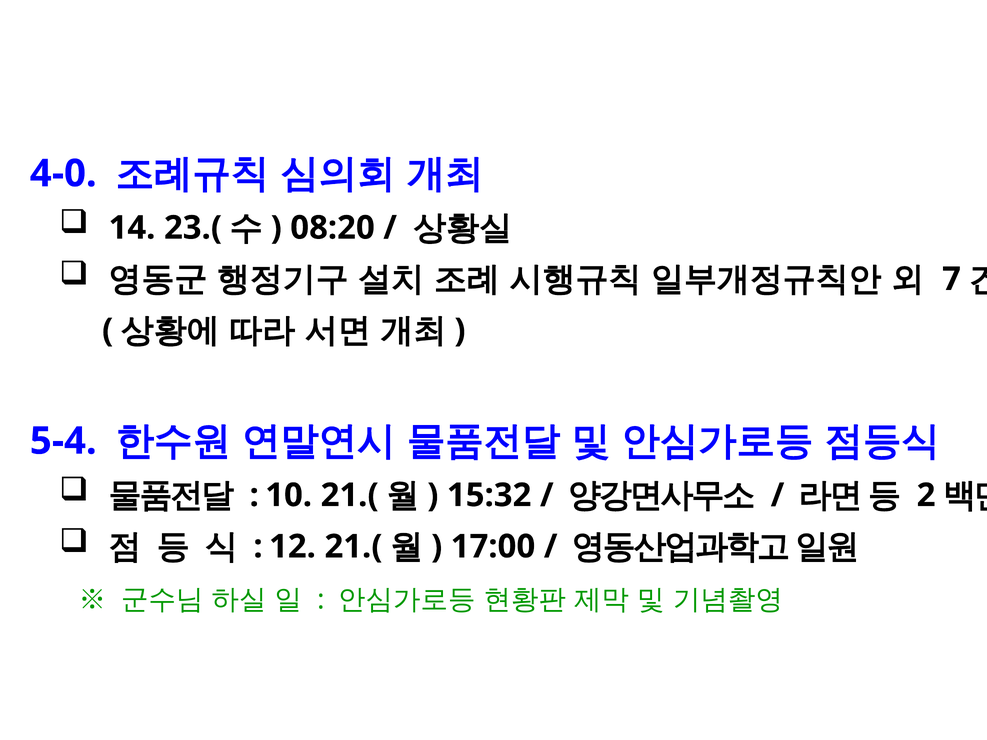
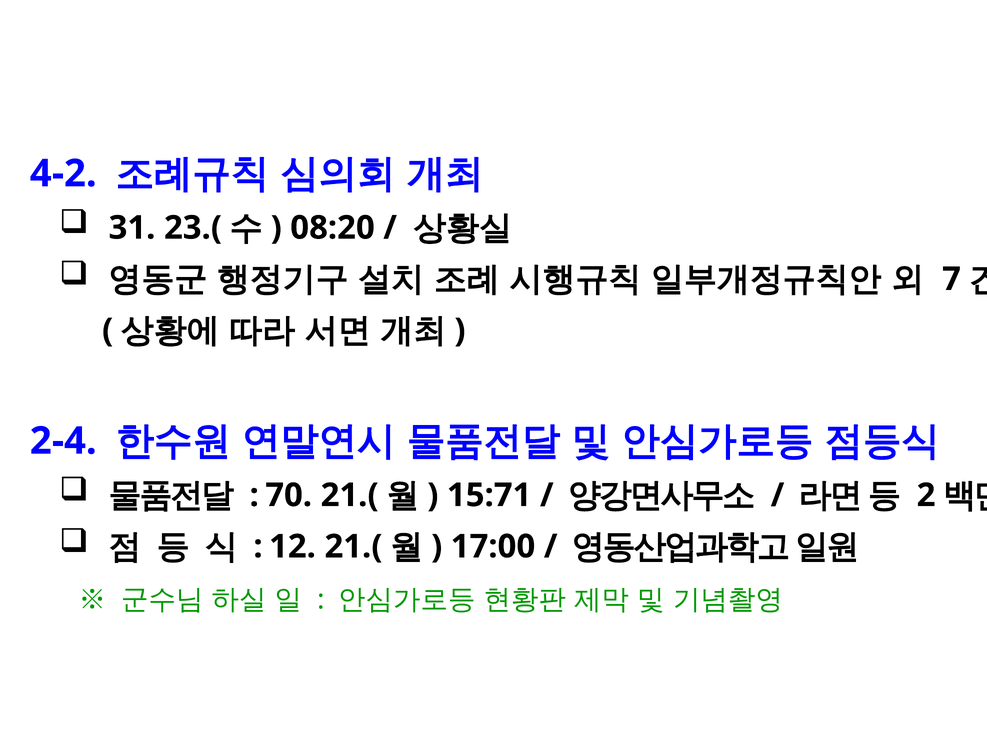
4-0: 4-0 -> 4-2
14: 14 -> 31
5-4: 5-4 -> 2-4
10: 10 -> 70
15:32: 15:32 -> 15:71
